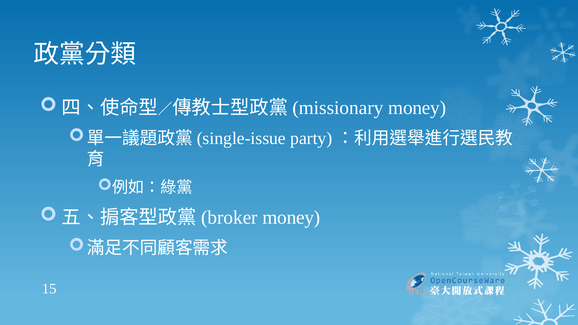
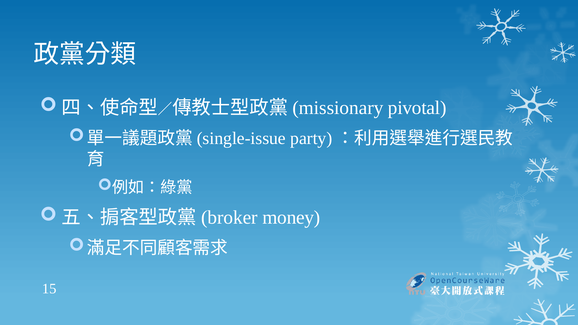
money at (417, 108): money -> pivotal
